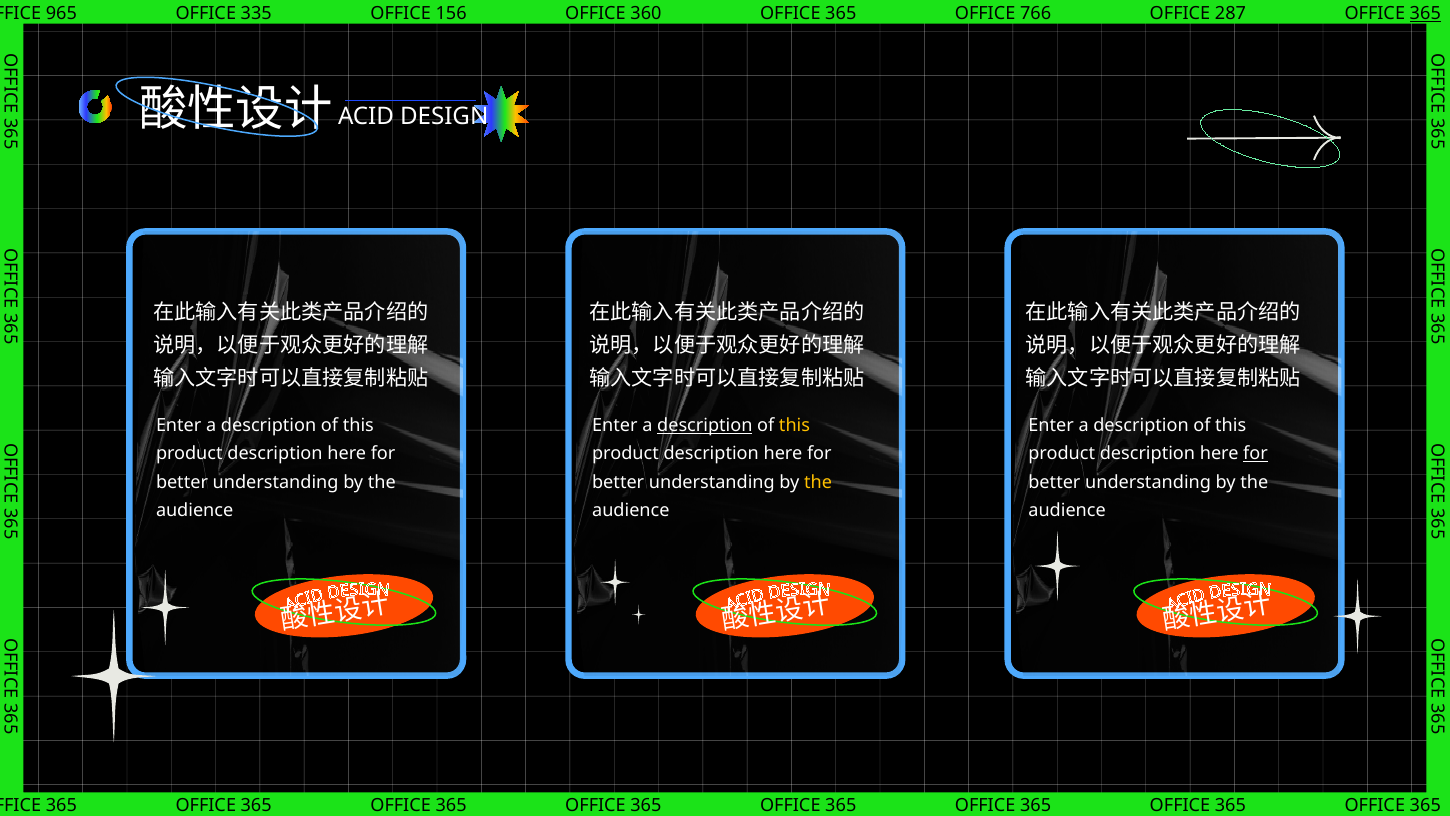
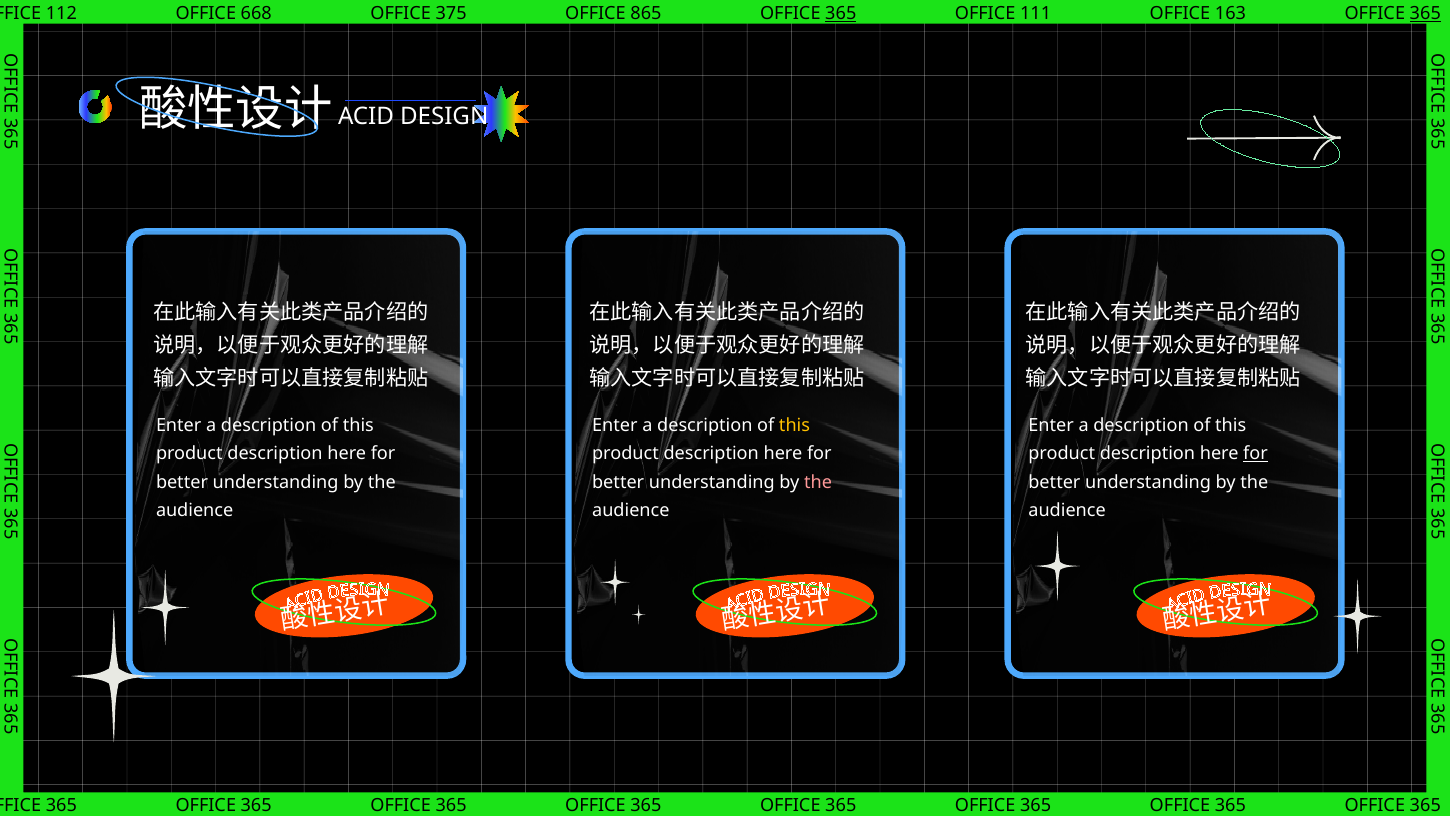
965: 965 -> 112
335: 335 -> 668
156: 156 -> 375
360: 360 -> 865
365 at (841, 14) underline: none -> present
766: 766 -> 111
287: 287 -> 163
description at (705, 426) underline: present -> none
the at (818, 482) colour: yellow -> pink
